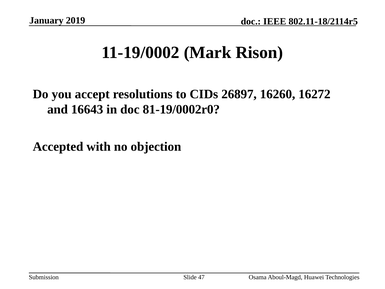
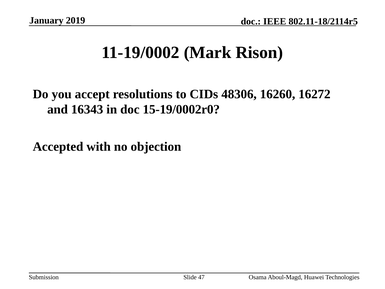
26897: 26897 -> 48306
16643: 16643 -> 16343
81-19/0002r0: 81-19/0002r0 -> 15-19/0002r0
